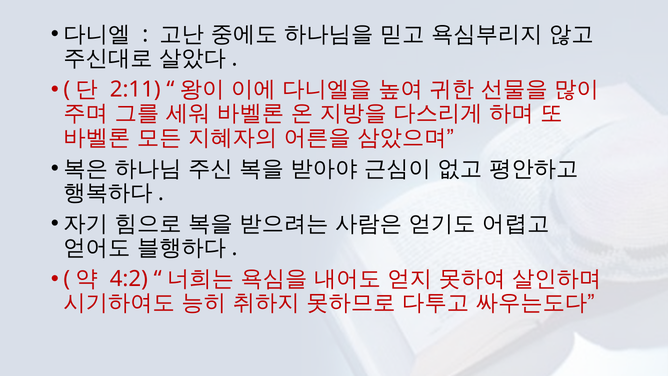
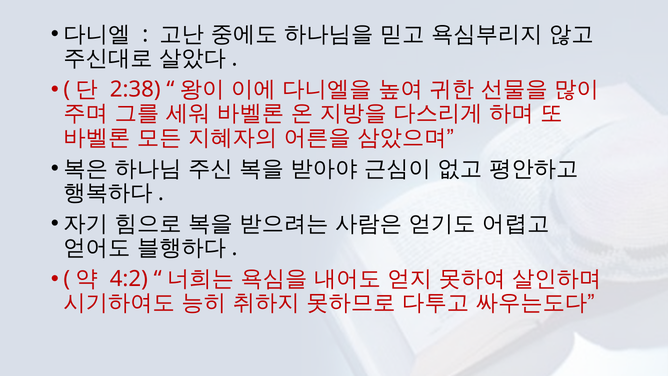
2:11: 2:11 -> 2:38
